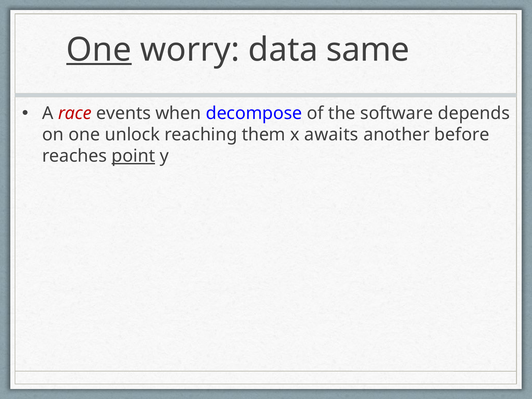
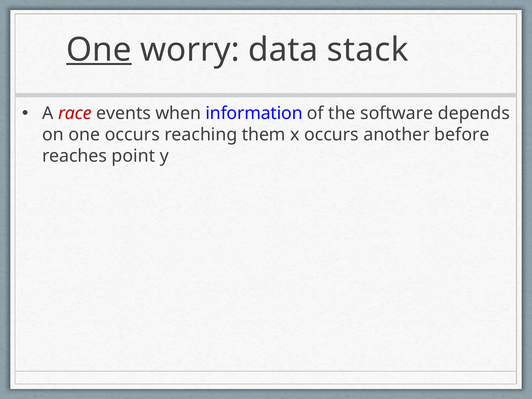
same: same -> stack
decompose: decompose -> information
one unlock: unlock -> occurs
x awaits: awaits -> occurs
point underline: present -> none
